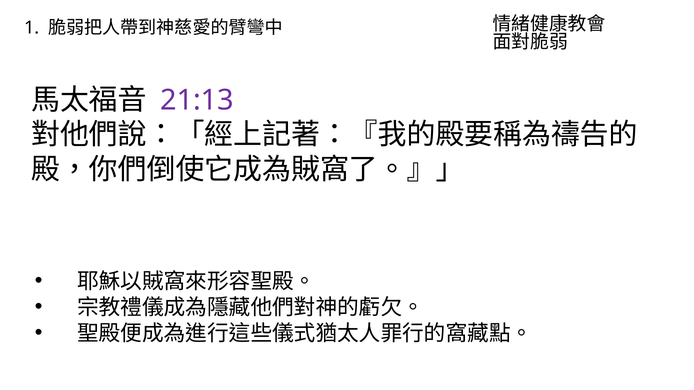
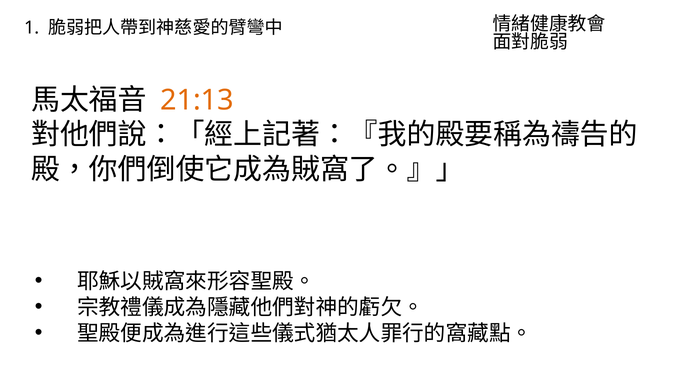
21:13 colour: purple -> orange
